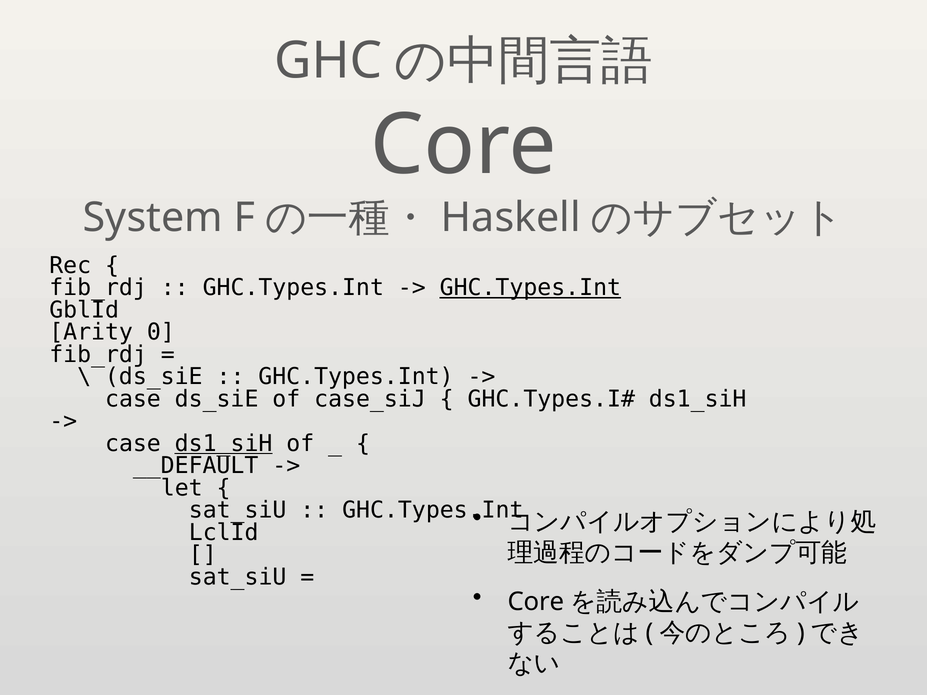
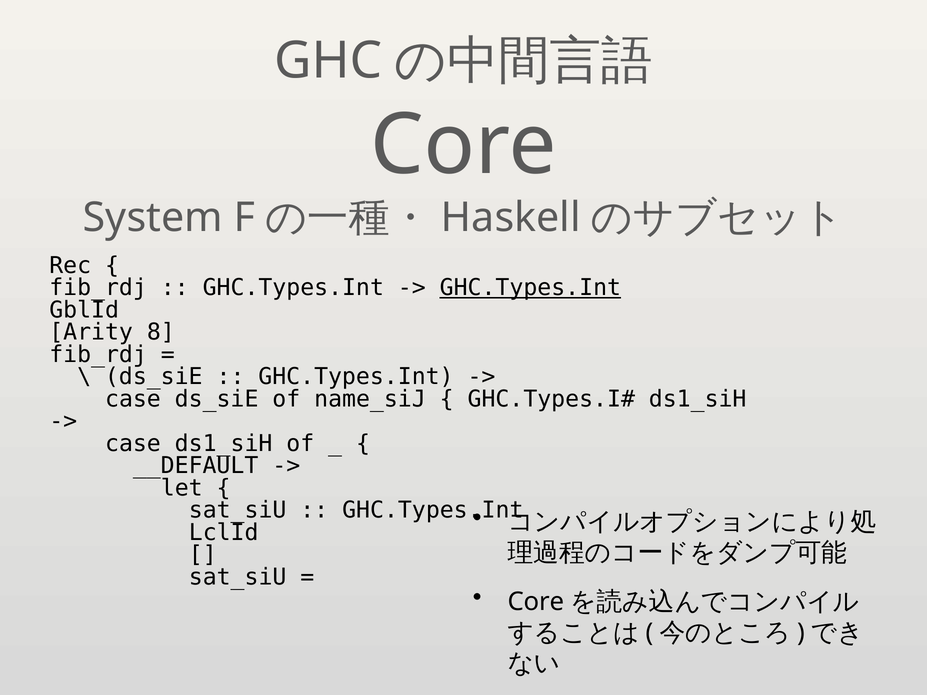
0: 0 -> 8
case_siJ: case_siJ -> name_siJ
ds1_siH at (224, 444) underline: present -> none
